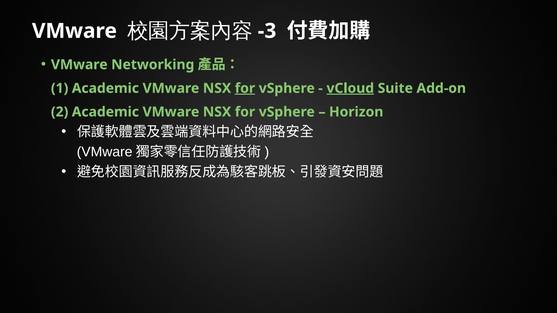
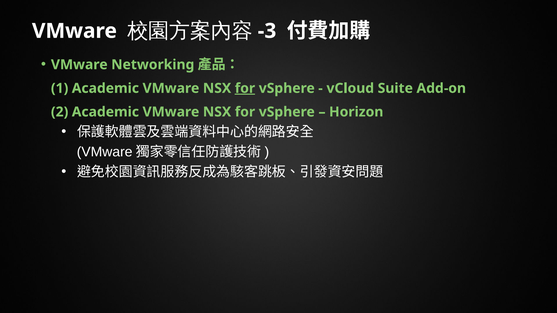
vCloud underline: present -> none
